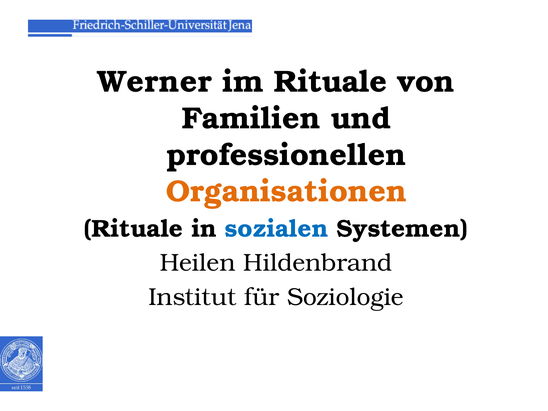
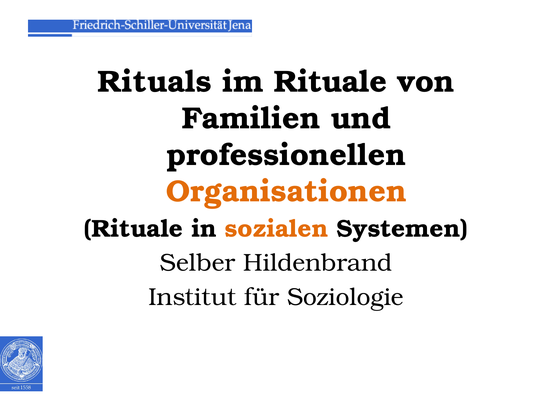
Werner: Werner -> Rituals
sozialen colour: blue -> orange
Heilen: Heilen -> Selber
